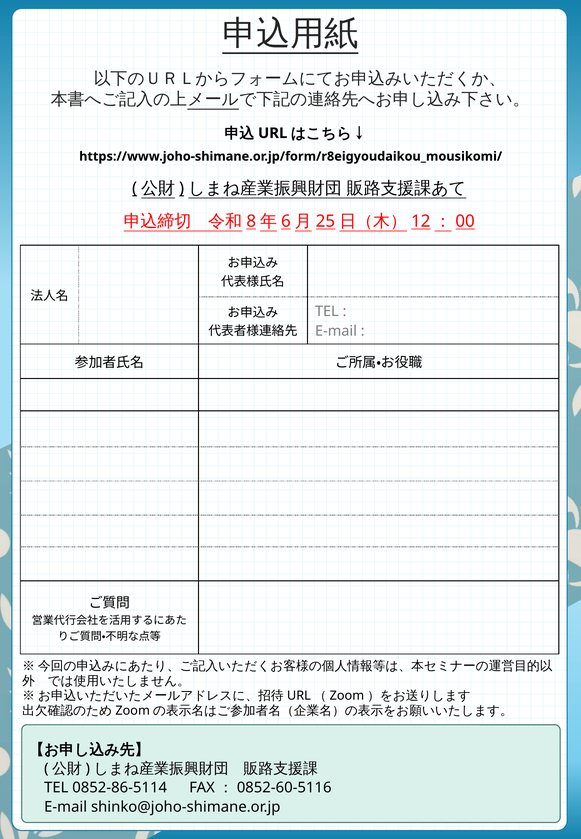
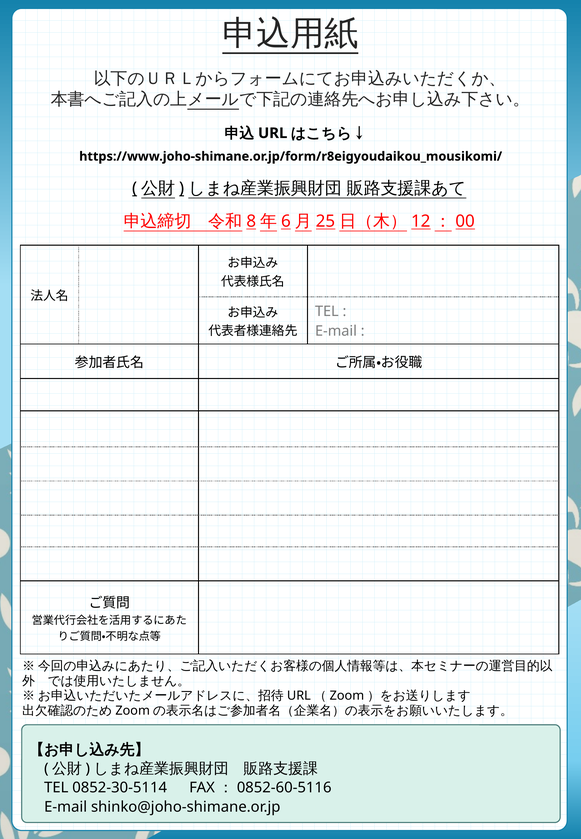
0852-86-5114: 0852-86-5114 -> 0852-30-5114
